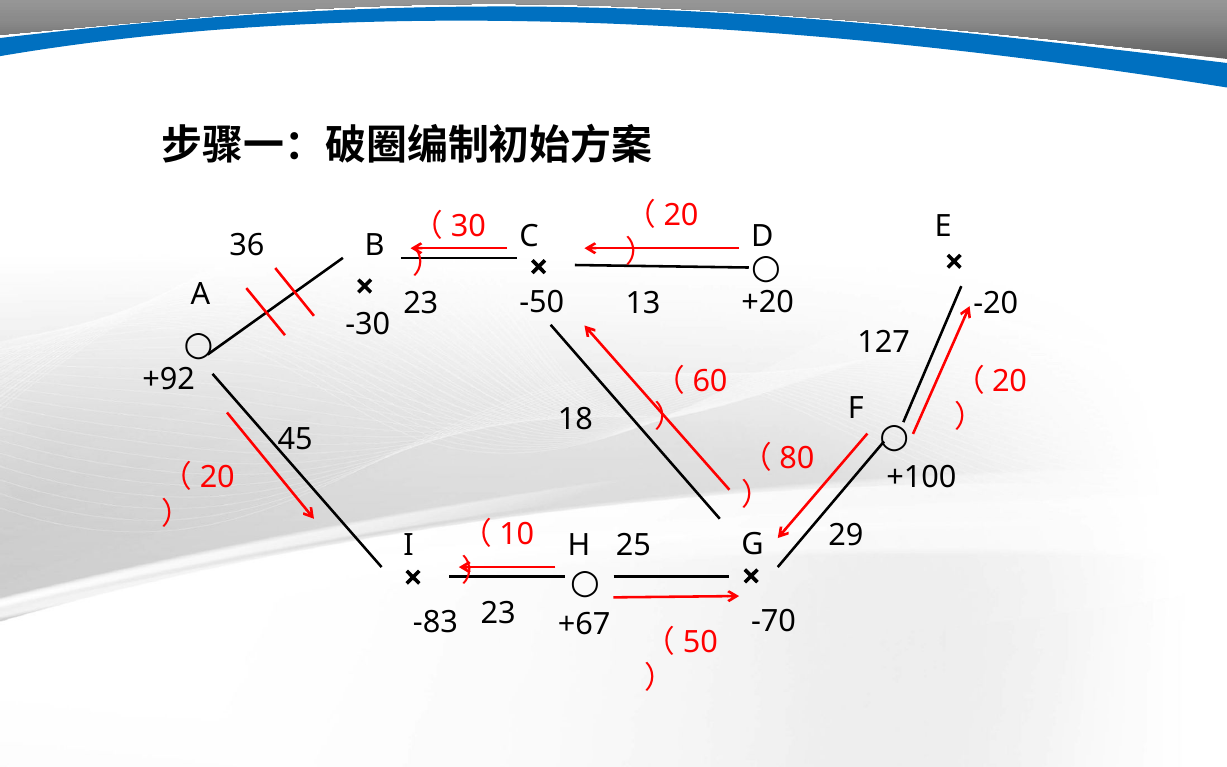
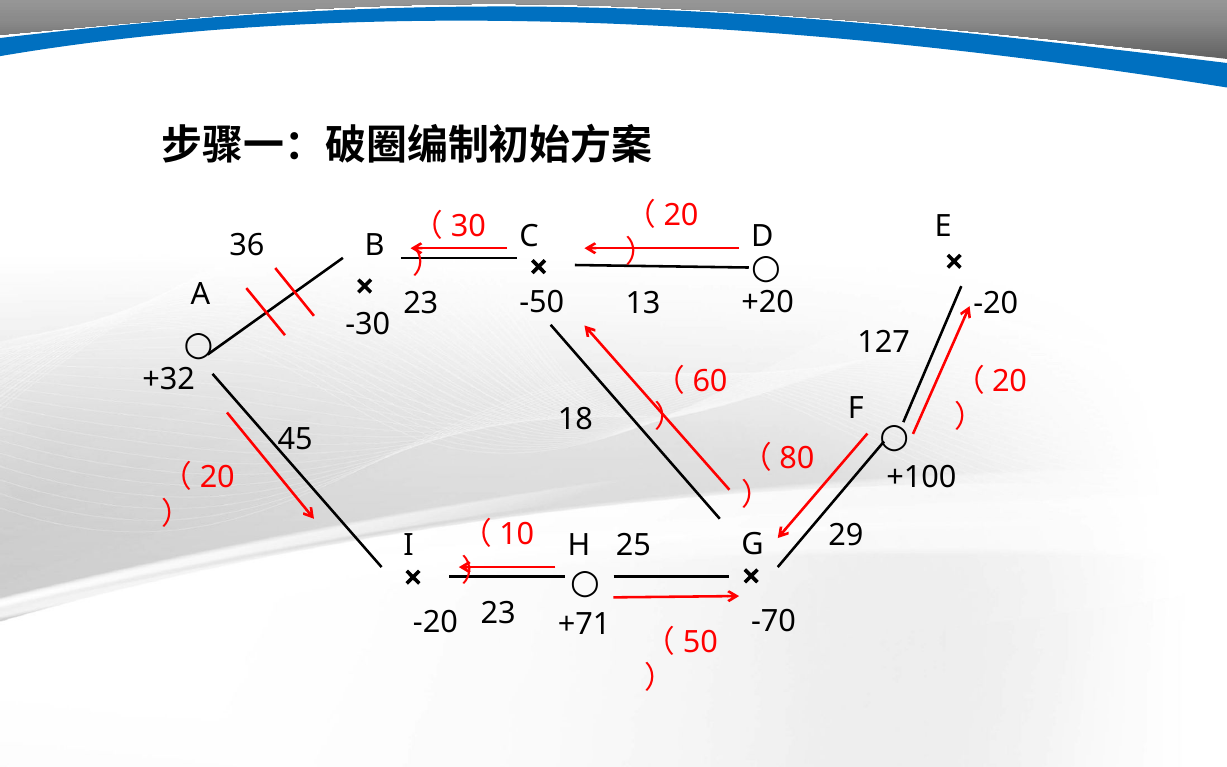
+92: +92 -> +32
-83 at (435, 623): -83 -> -20
+67: +67 -> +71
